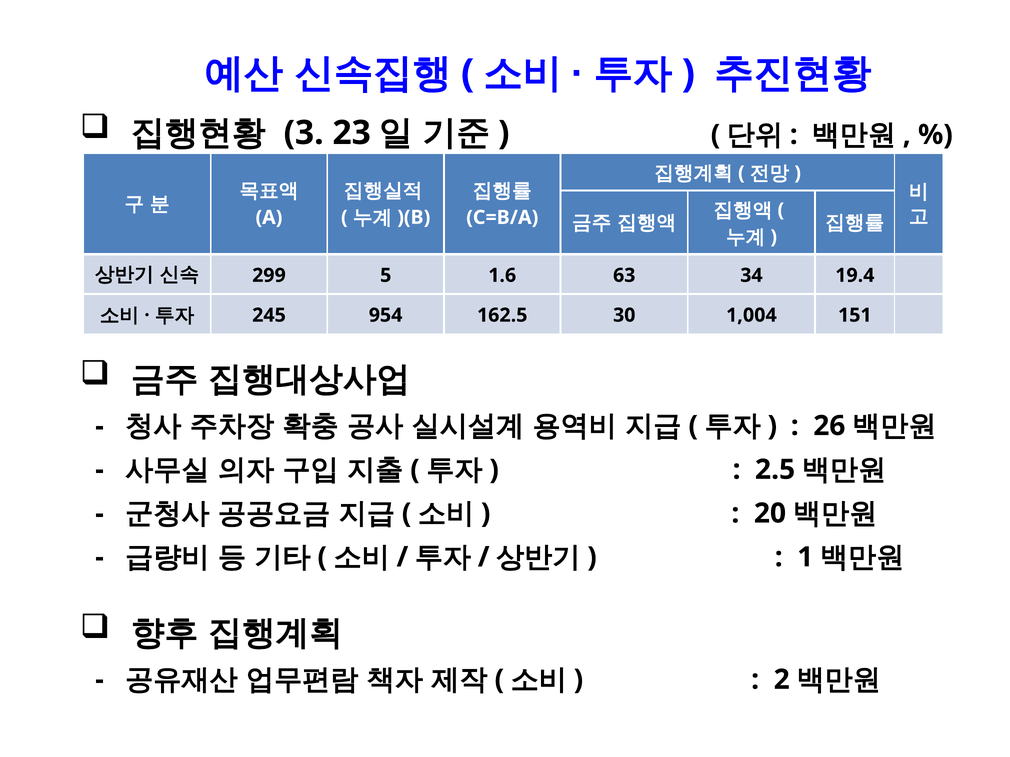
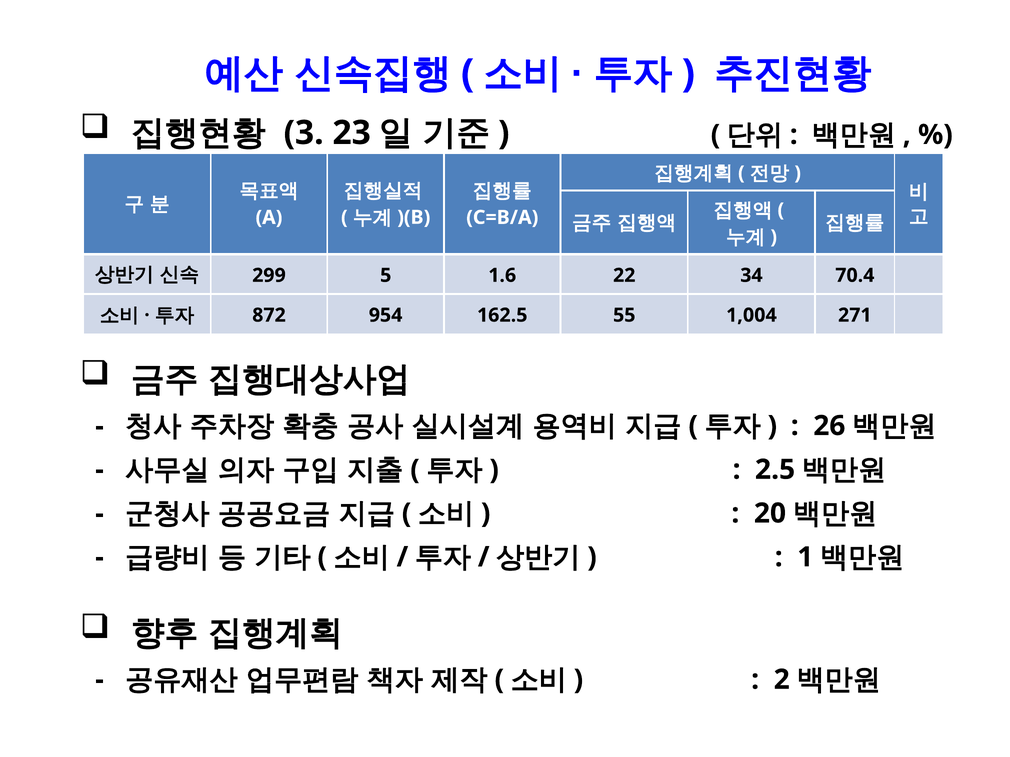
63: 63 -> 22
19.4: 19.4 -> 70.4
245: 245 -> 872
30: 30 -> 55
151: 151 -> 271
